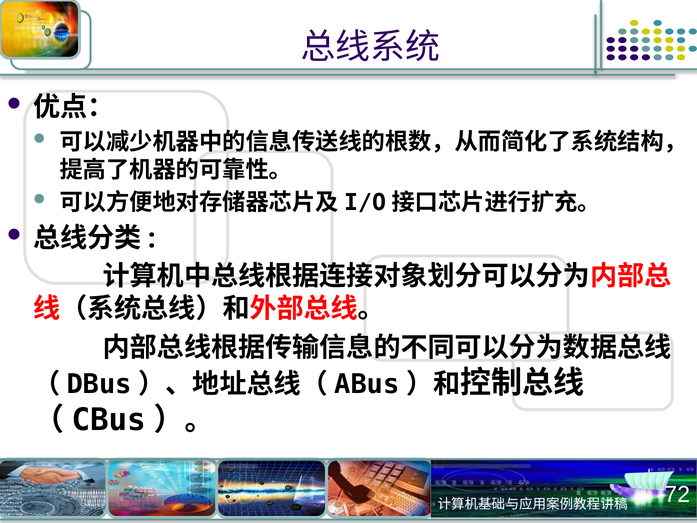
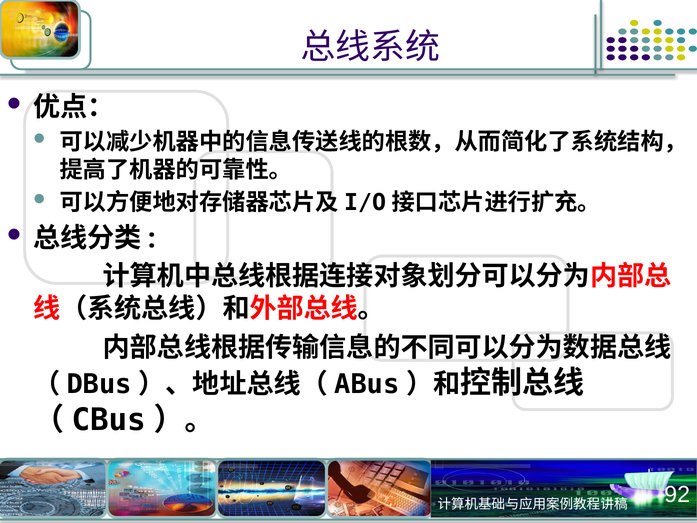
72: 72 -> 92
